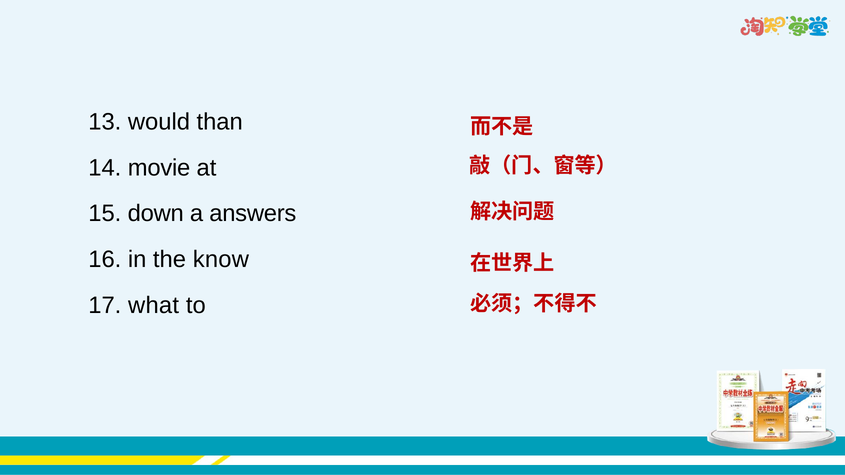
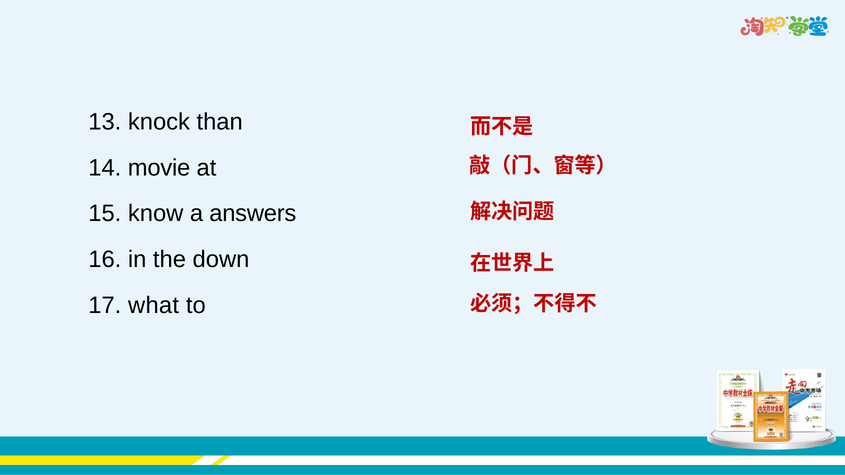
would: would -> knock
down: down -> know
know: know -> down
